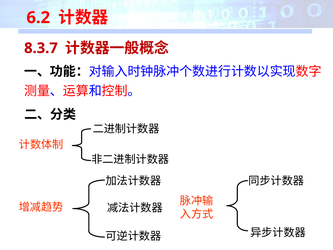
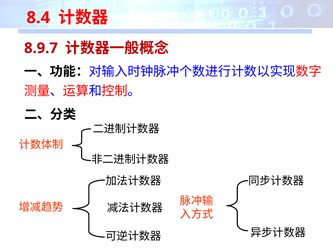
6.2: 6.2 -> 8.4
8.3.7: 8.3.7 -> 8.9.7
